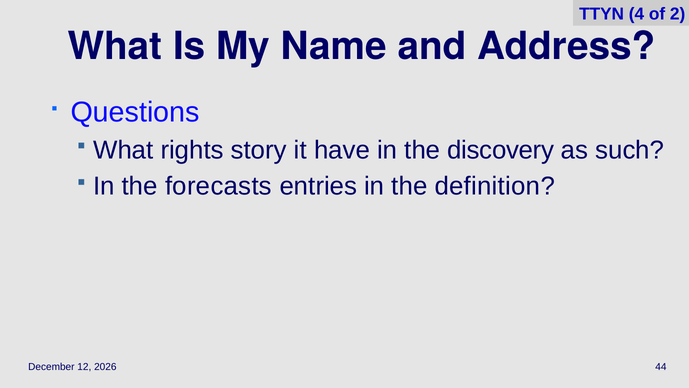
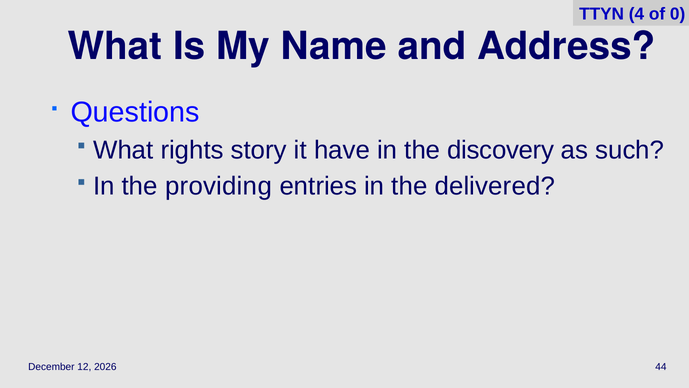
2: 2 -> 0
forecasts: forecasts -> providing
definition: definition -> delivered
